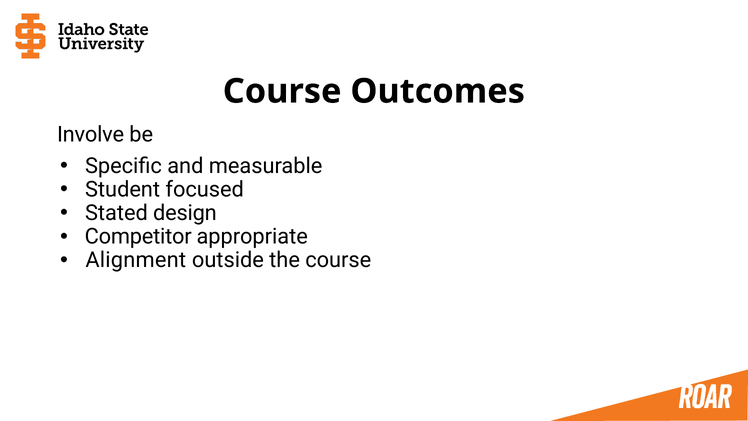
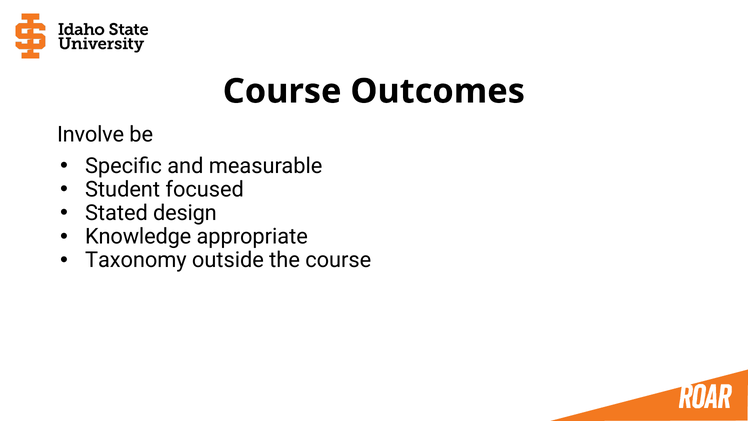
Competitor: Competitor -> Knowledge
Alignment: Alignment -> Taxonomy
